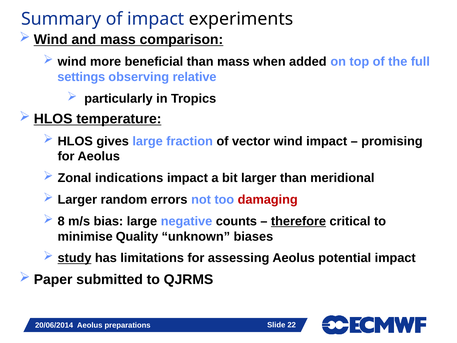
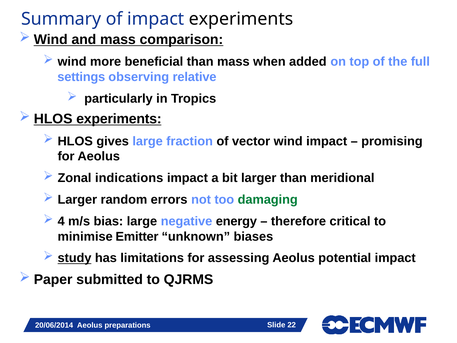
temperature at (119, 119): temperature -> experiments
damaging colour: red -> green
8: 8 -> 4
counts: counts -> energy
therefore underline: present -> none
Quality: Quality -> Emitter
